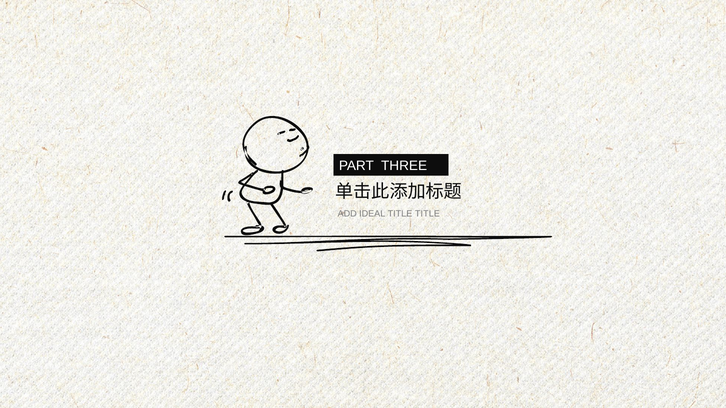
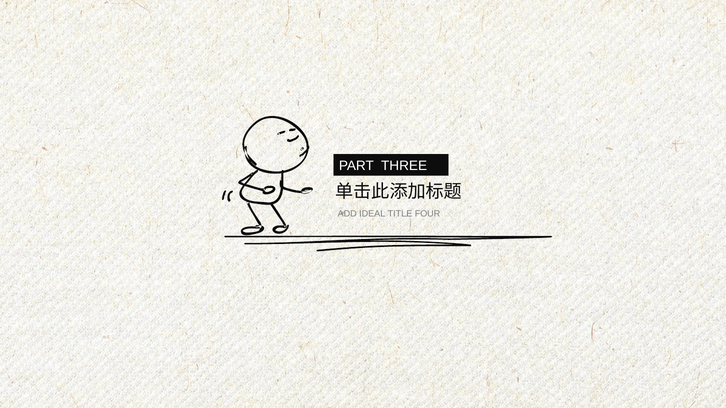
TITLE TITLE: TITLE -> FOUR
